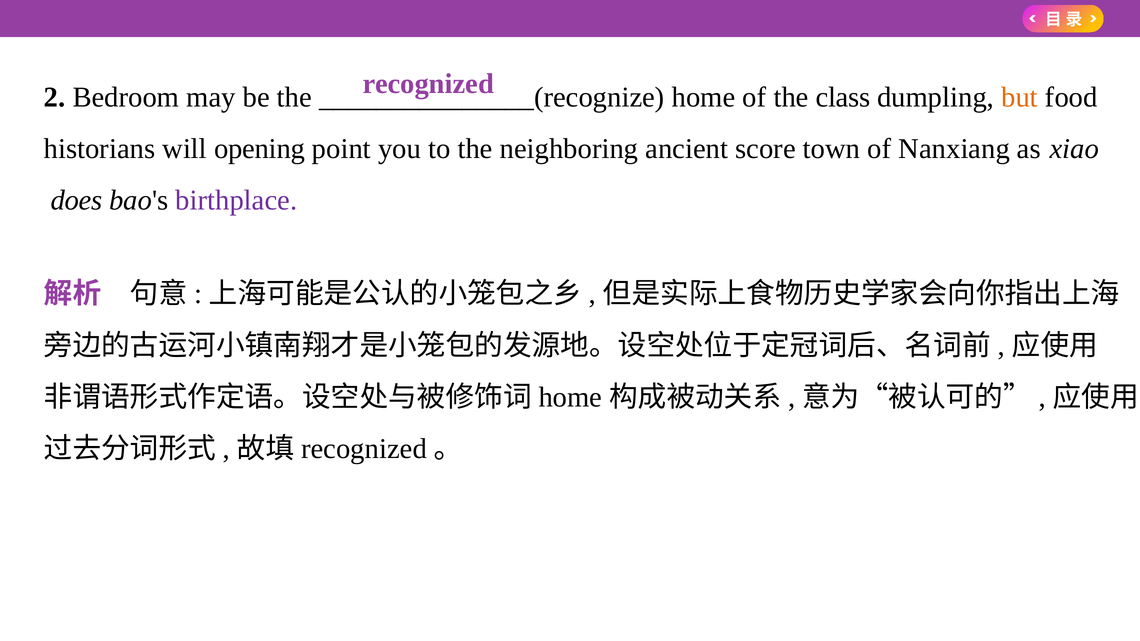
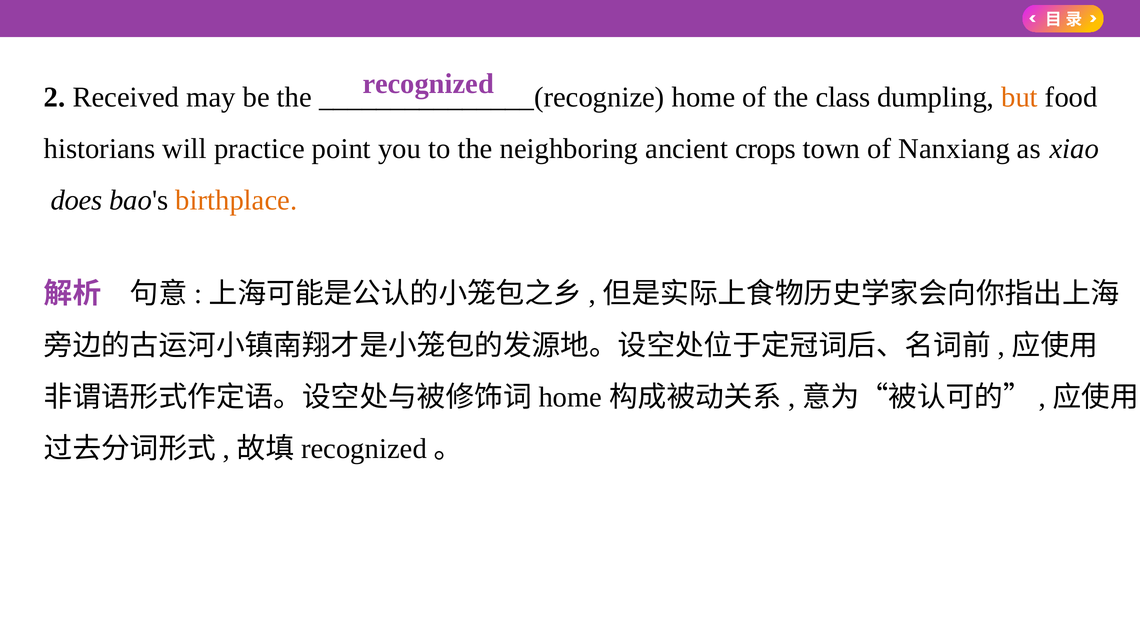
Bedroom: Bedroom -> Received
opening: opening -> practice
score: score -> crops
birthplace colour: purple -> orange
